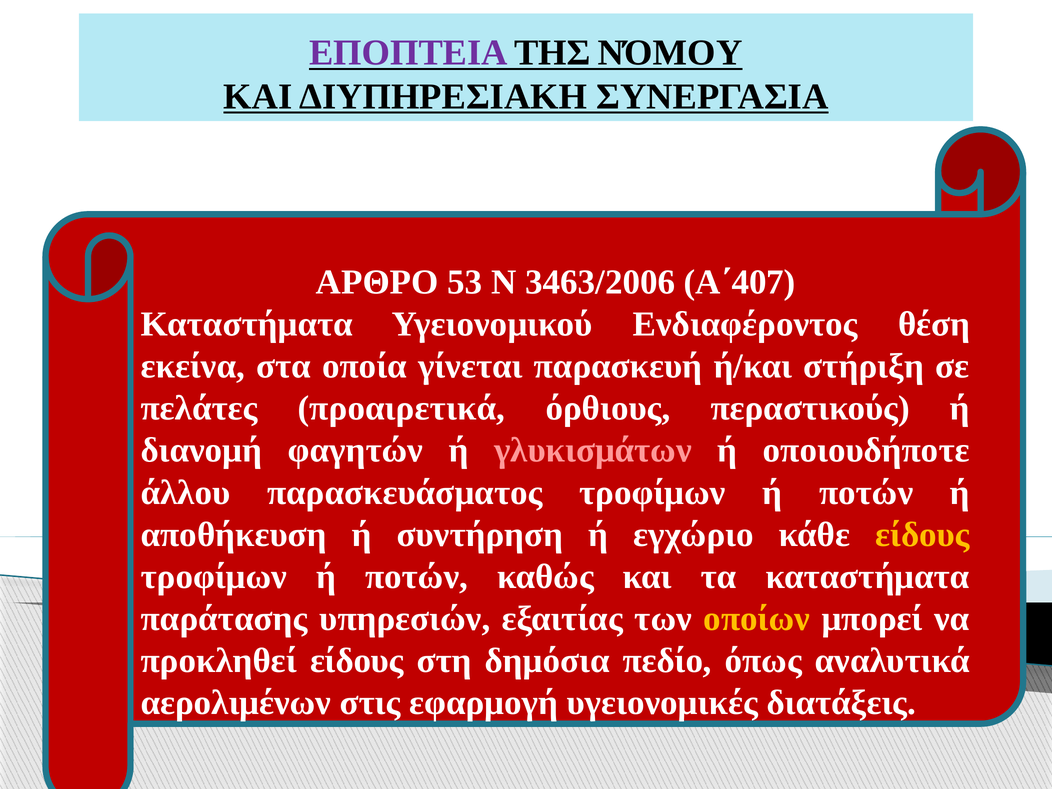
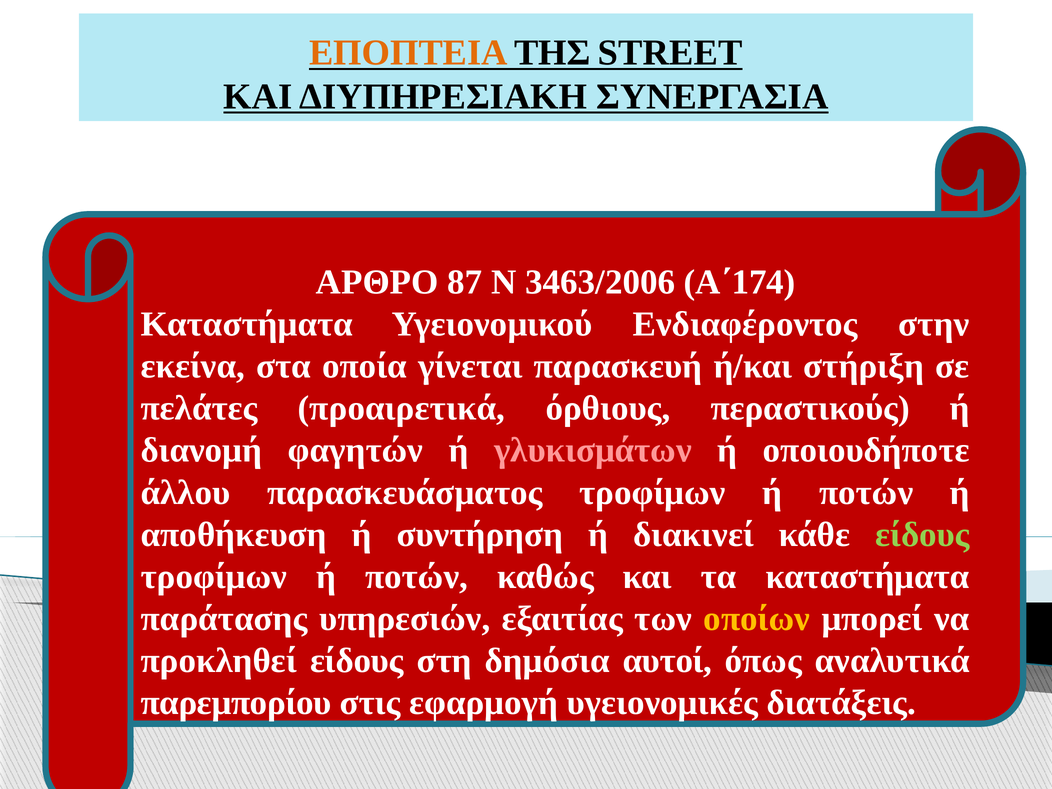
ΕΠΟΠΤΕΙΑ colour: purple -> orange
ΝΌΜΟΥ: ΝΌΜΟΥ -> STREET
53: 53 -> 87
Α΄407: Α΄407 -> Α΄174
θέση: θέση -> στην
εγχώριο: εγχώριο -> διακινεί
είδους at (922, 535) colour: yellow -> light green
πεδίο: πεδίο -> αυτοί
αερολιμένων: αερολιμένων -> παρεμπορίου
